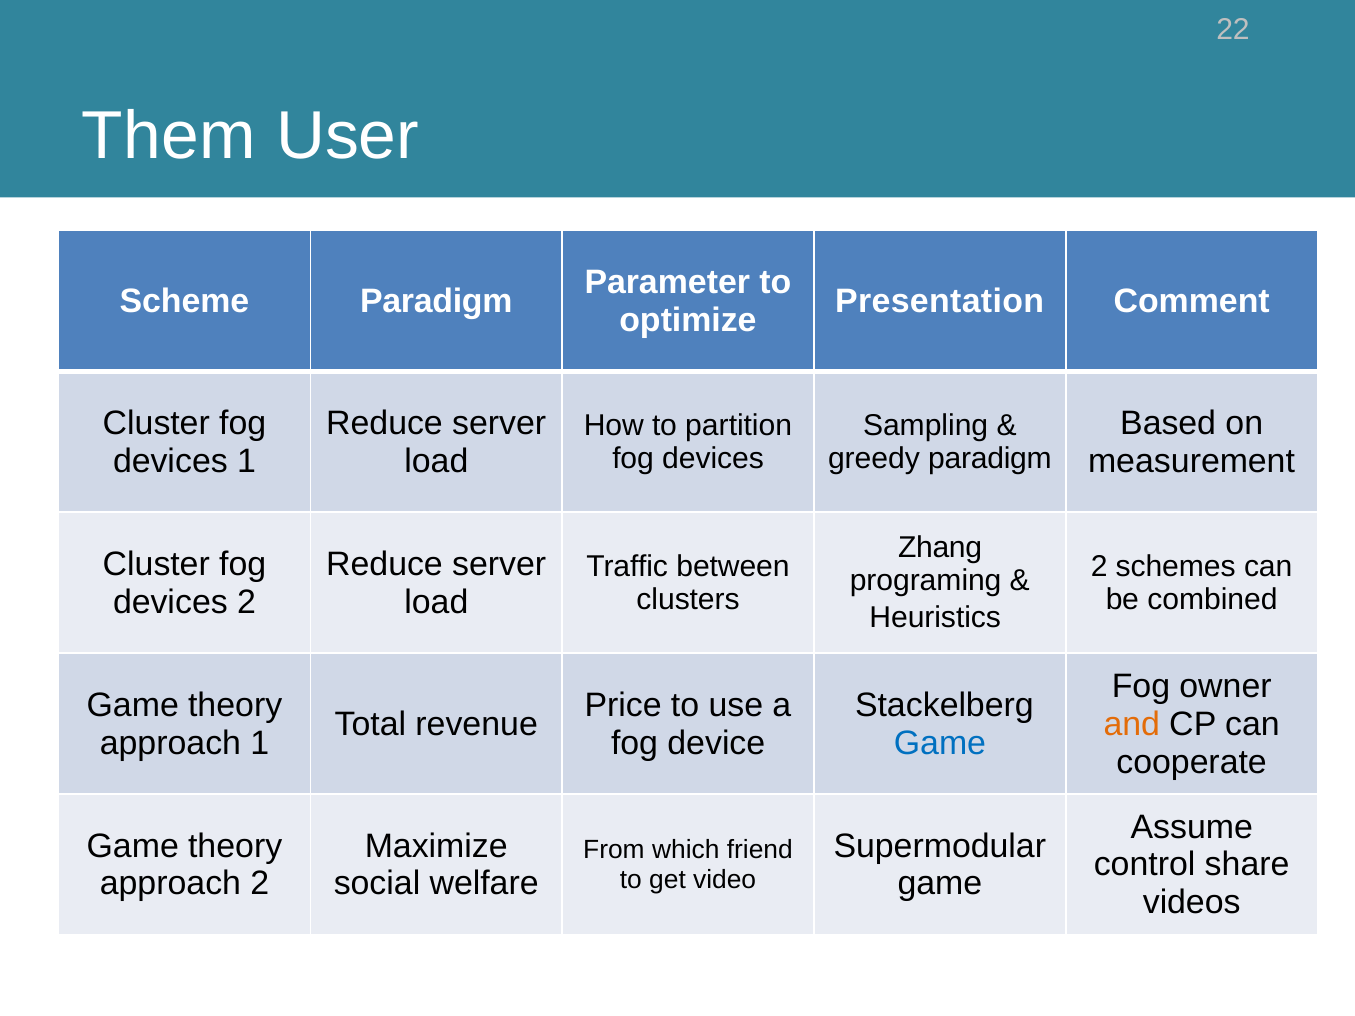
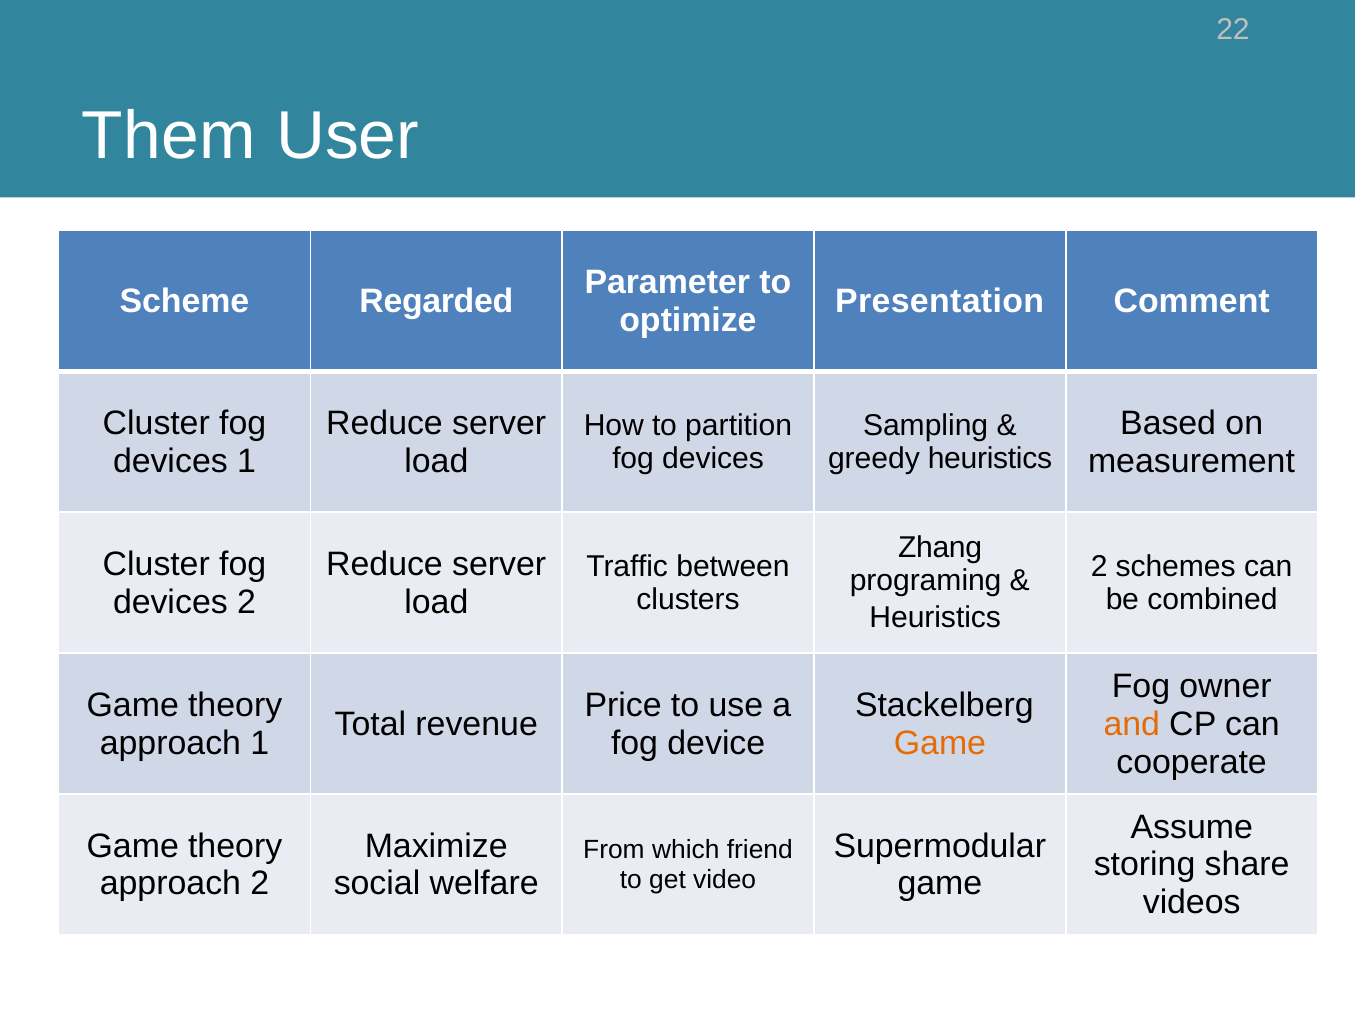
Scheme Paradigm: Paradigm -> Regarded
greedy paradigm: paradigm -> heuristics
Game at (940, 743) colour: blue -> orange
control: control -> storing
